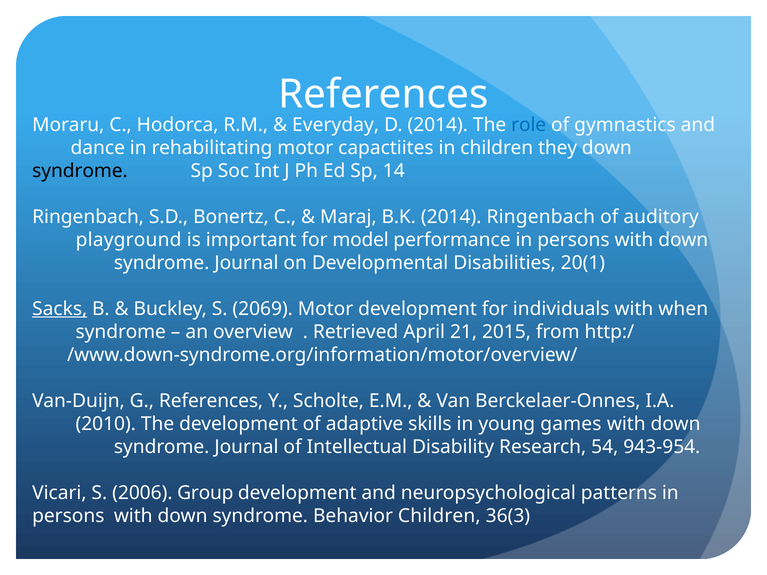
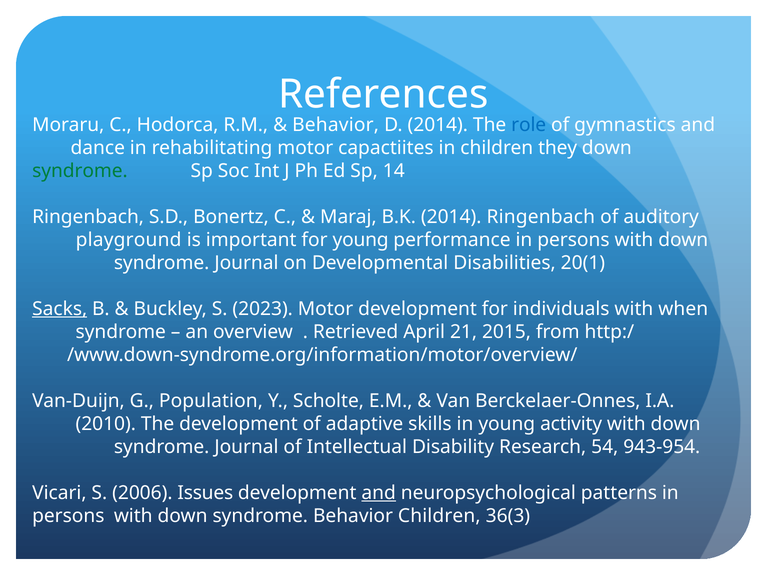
Everyday at (336, 125): Everyday -> Behavior
syndrome at (80, 171) colour: black -> green
for model: model -> young
2069: 2069 -> 2023
G References: References -> Population
games: games -> activity
Group: Group -> Issues
and at (379, 493) underline: none -> present
